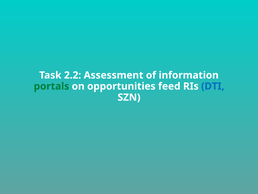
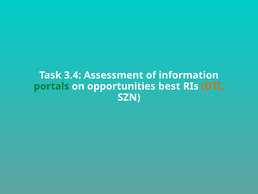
2.2: 2.2 -> 3.4
feed: feed -> best
DTI colour: blue -> orange
